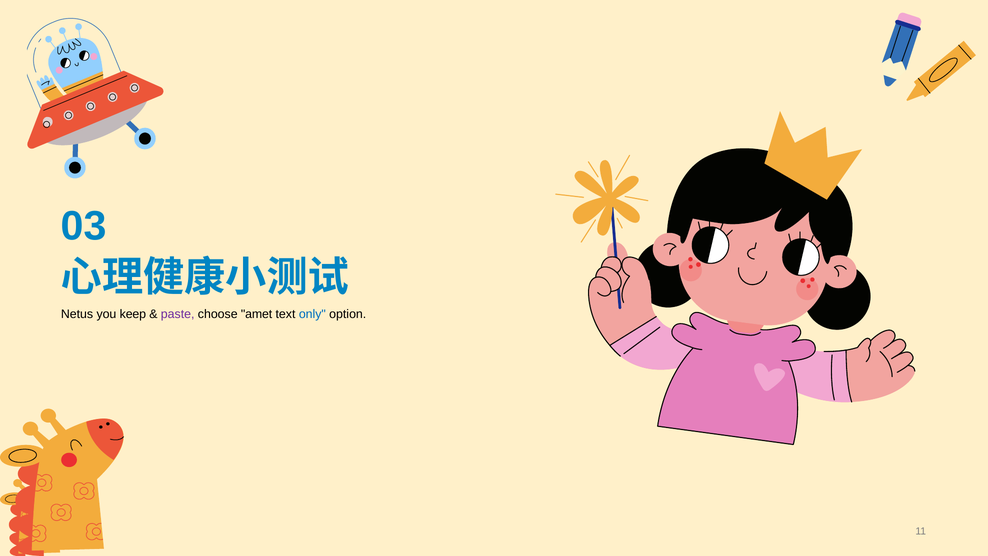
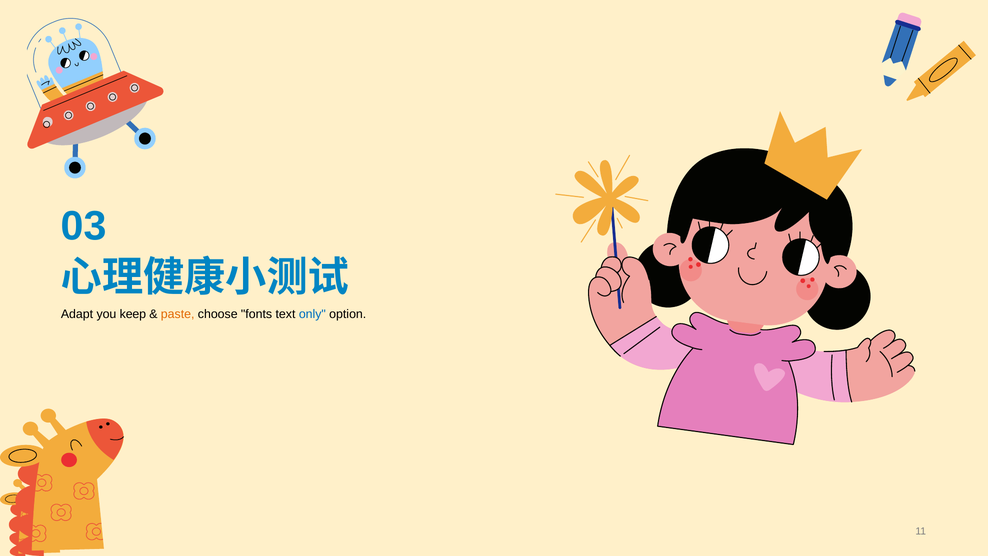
Netus: Netus -> Adapt
paste colour: purple -> orange
amet: amet -> fonts
